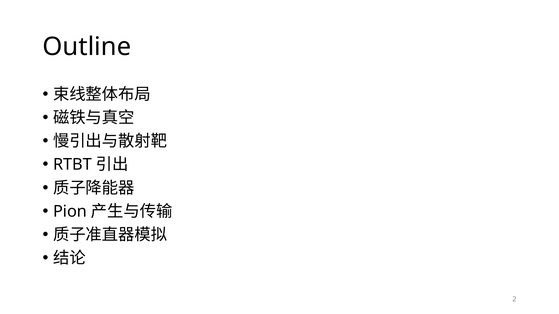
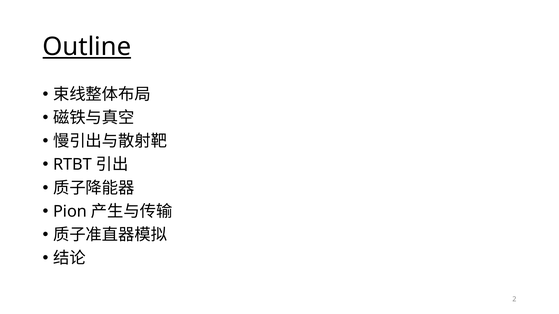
Outline underline: none -> present
